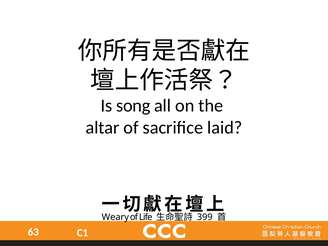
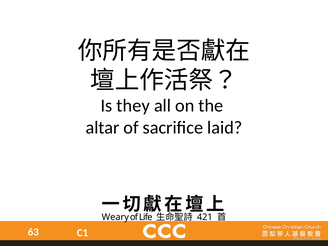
song: song -> they
399: 399 -> 421
